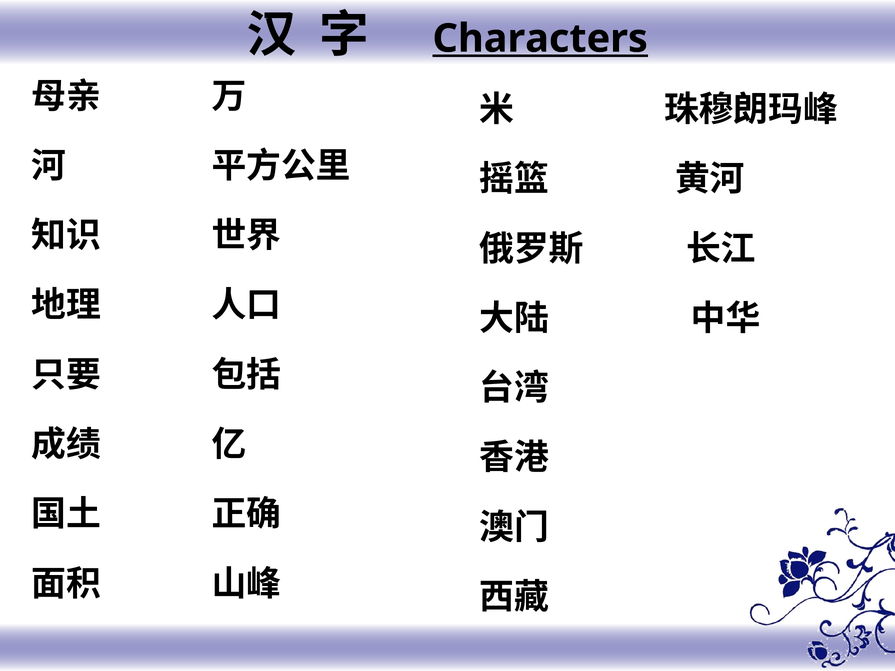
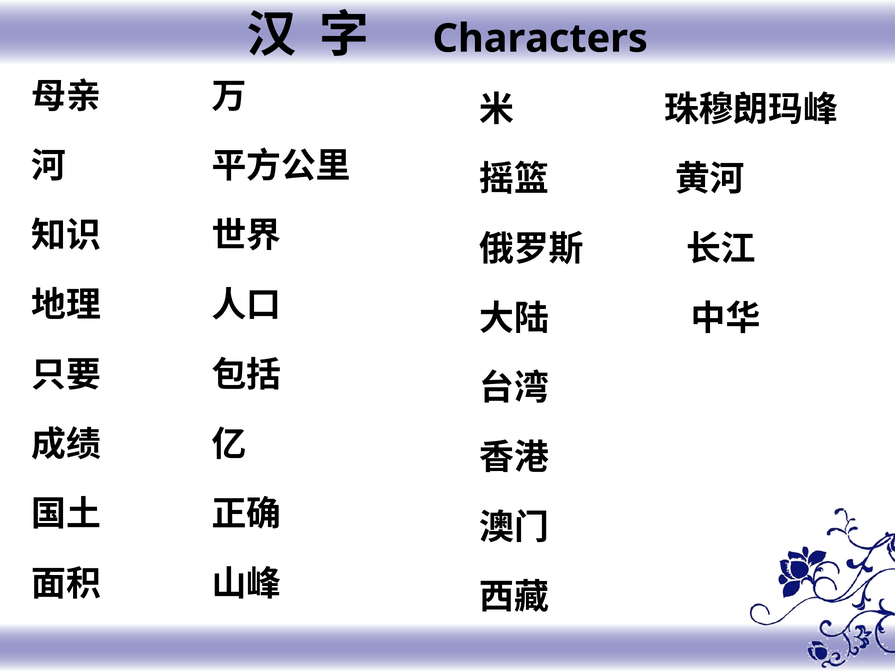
Characters underline: present -> none
